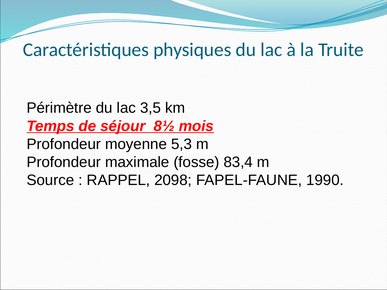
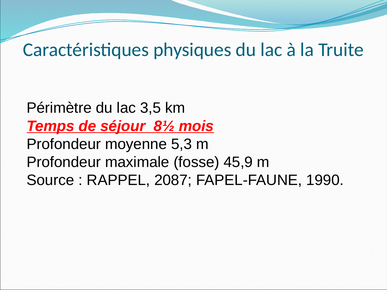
83,4: 83,4 -> 45,9
2098: 2098 -> 2087
